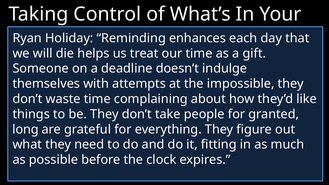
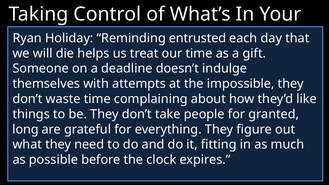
enhances at (197, 38): enhances -> entrusted
